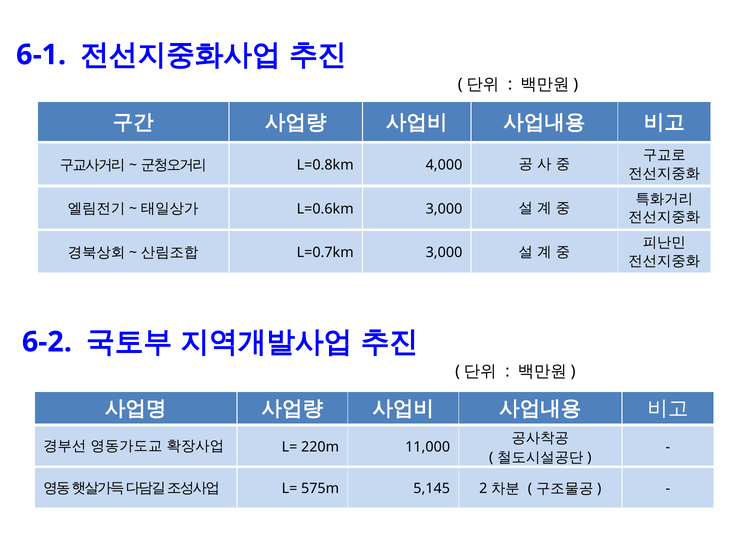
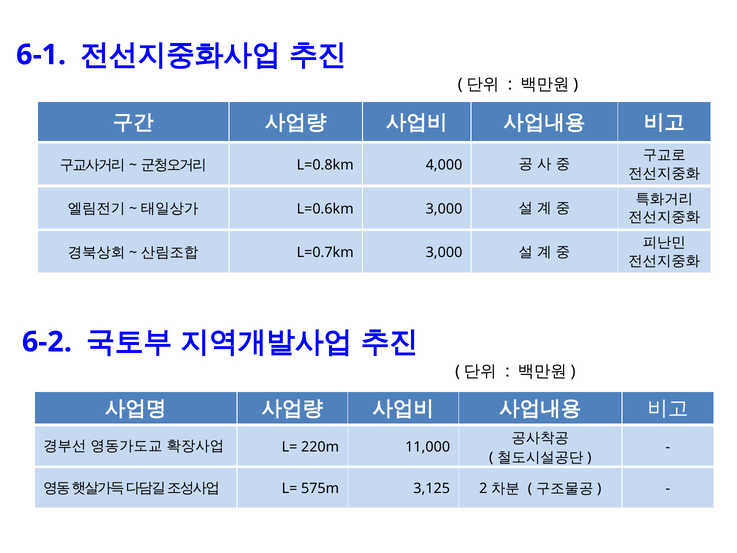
5,145: 5,145 -> 3,125
